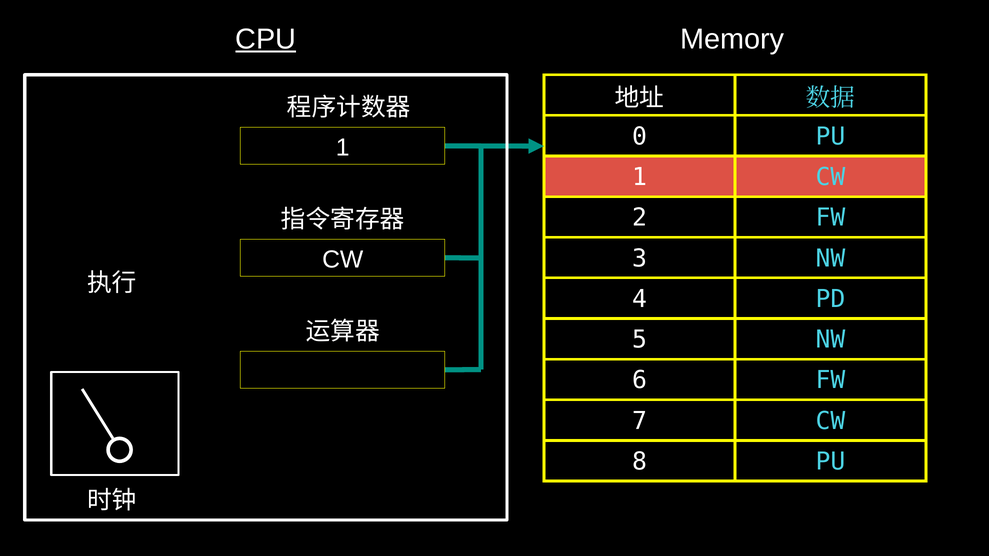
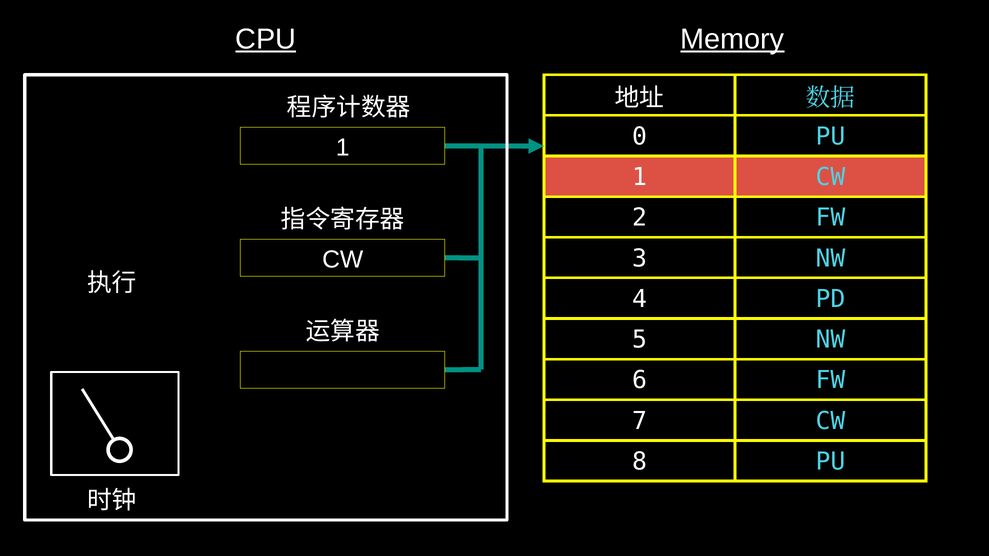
Memory underline: none -> present
